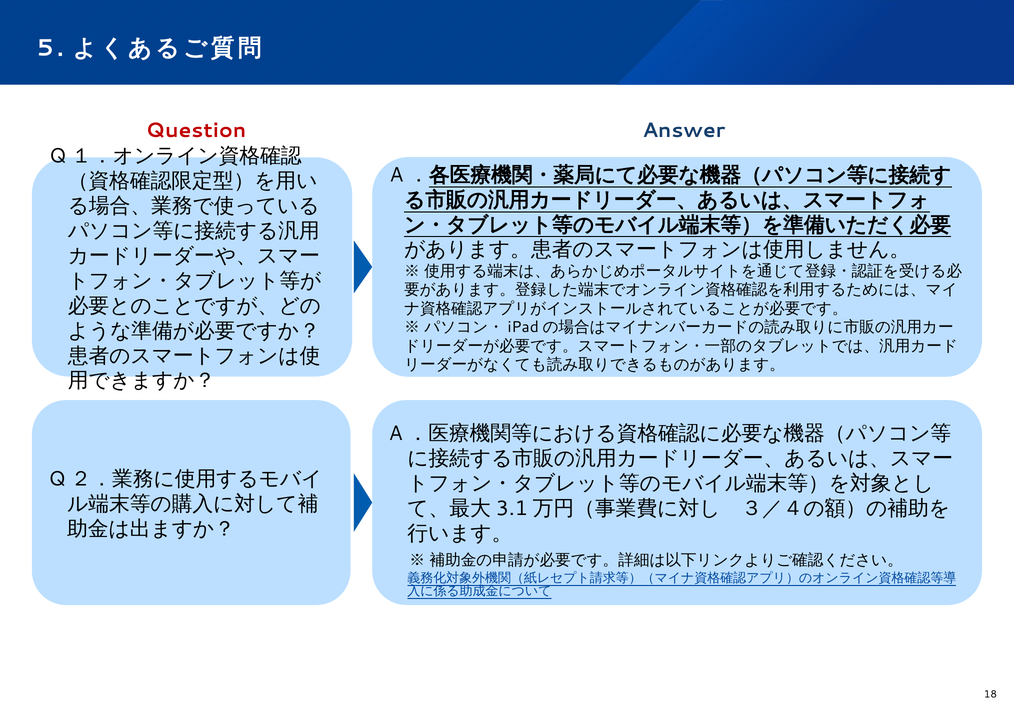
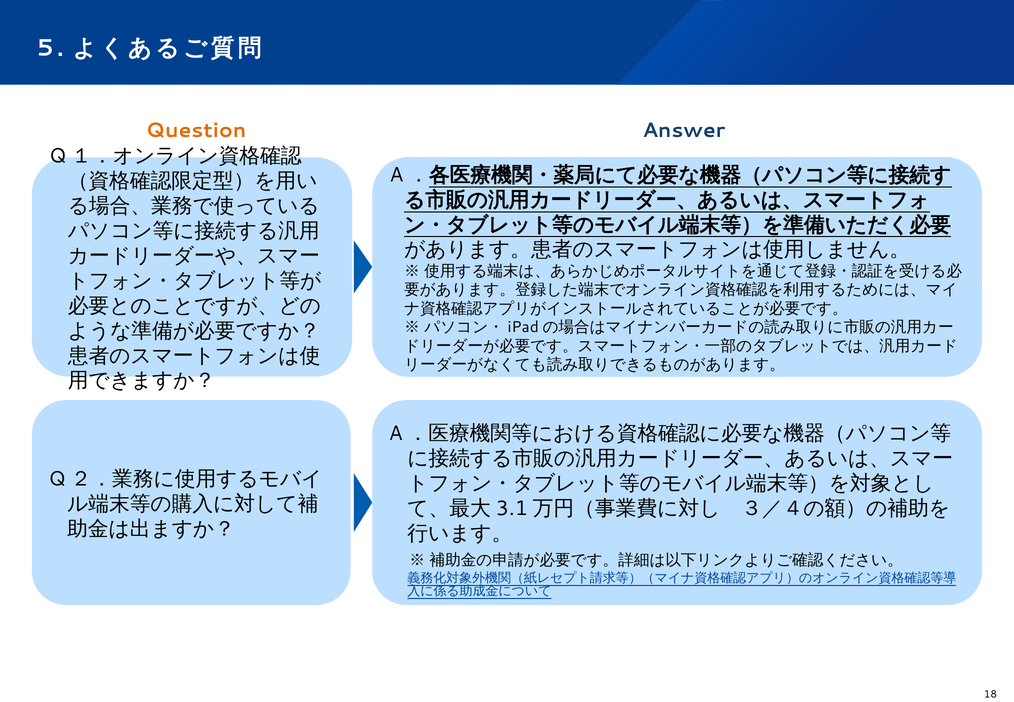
Question colour: red -> orange
